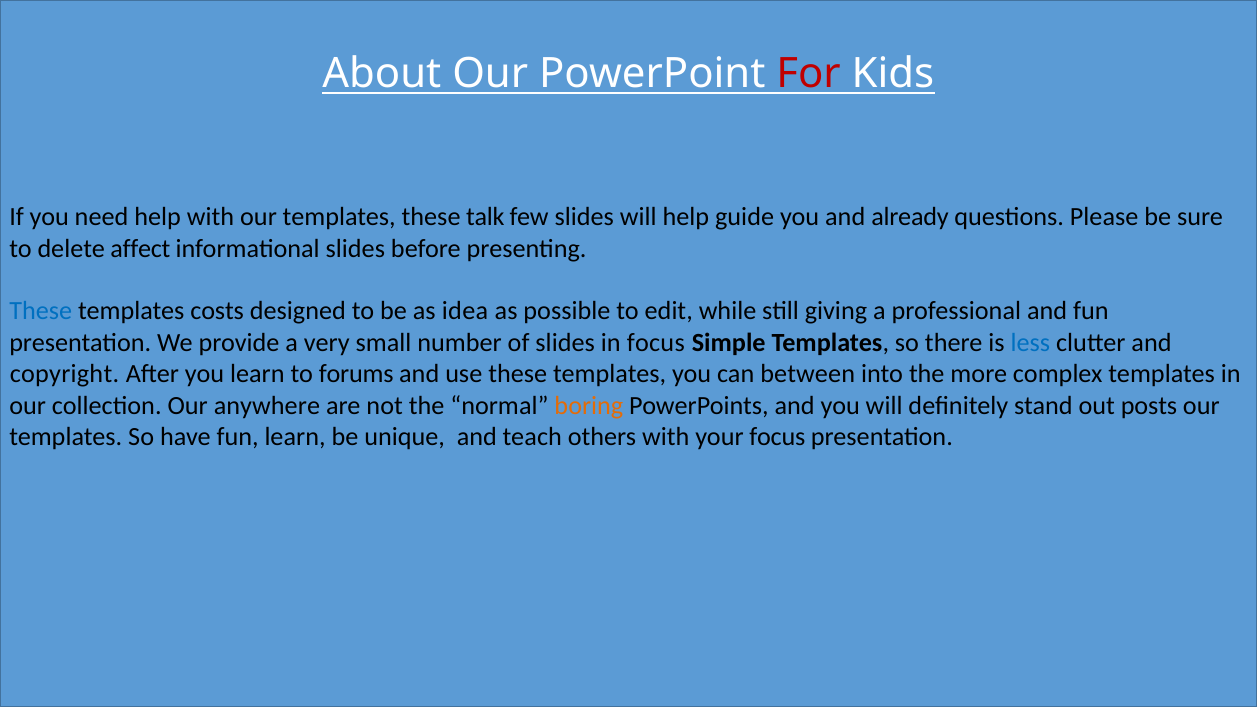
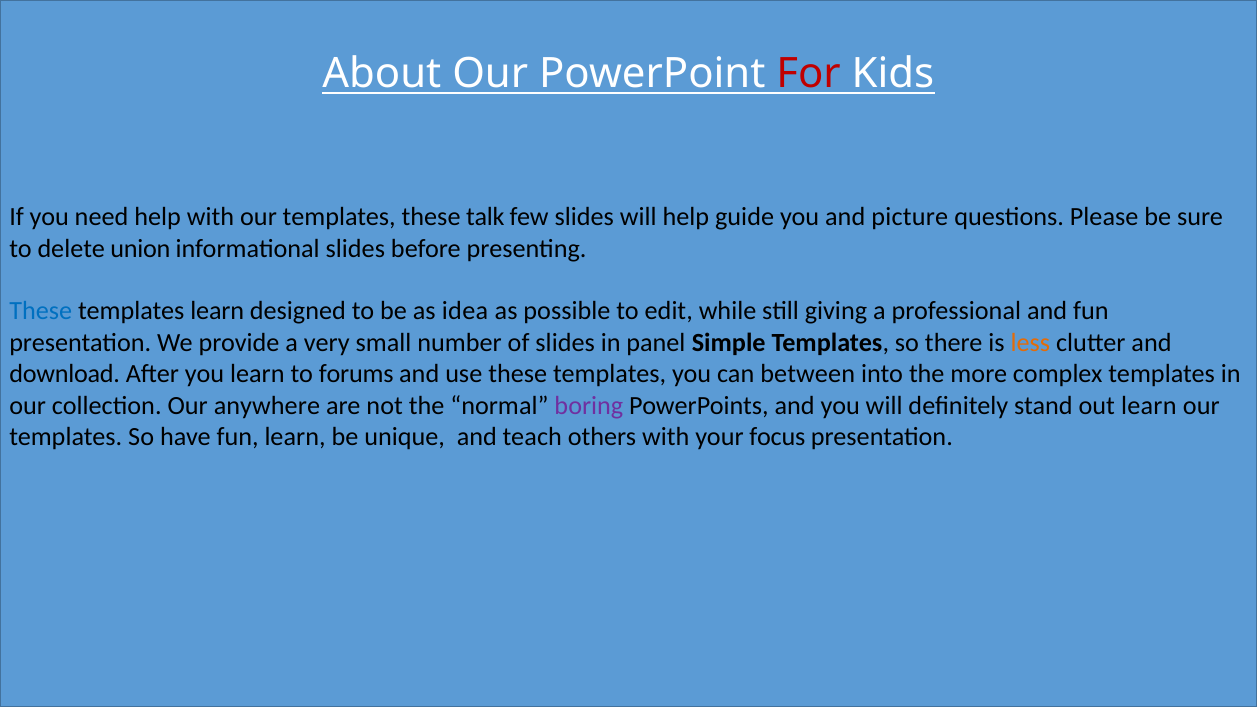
already: already -> picture
affect: affect -> union
templates costs: costs -> learn
in focus: focus -> panel
less colour: blue -> orange
copyright: copyright -> download
boring colour: orange -> purple
out posts: posts -> learn
